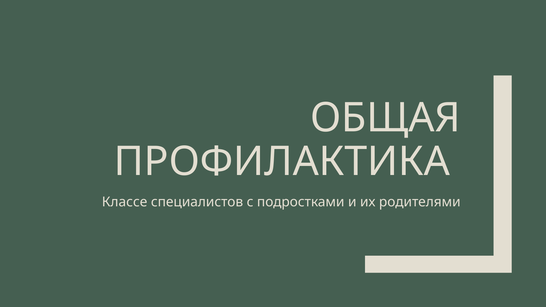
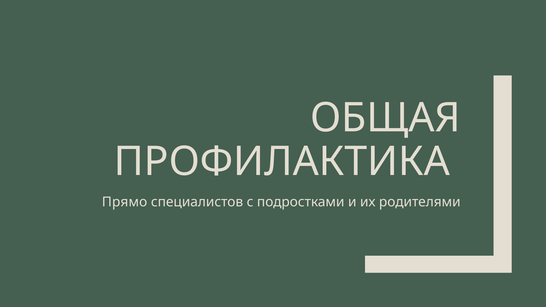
Классе: Классе -> Прямо
